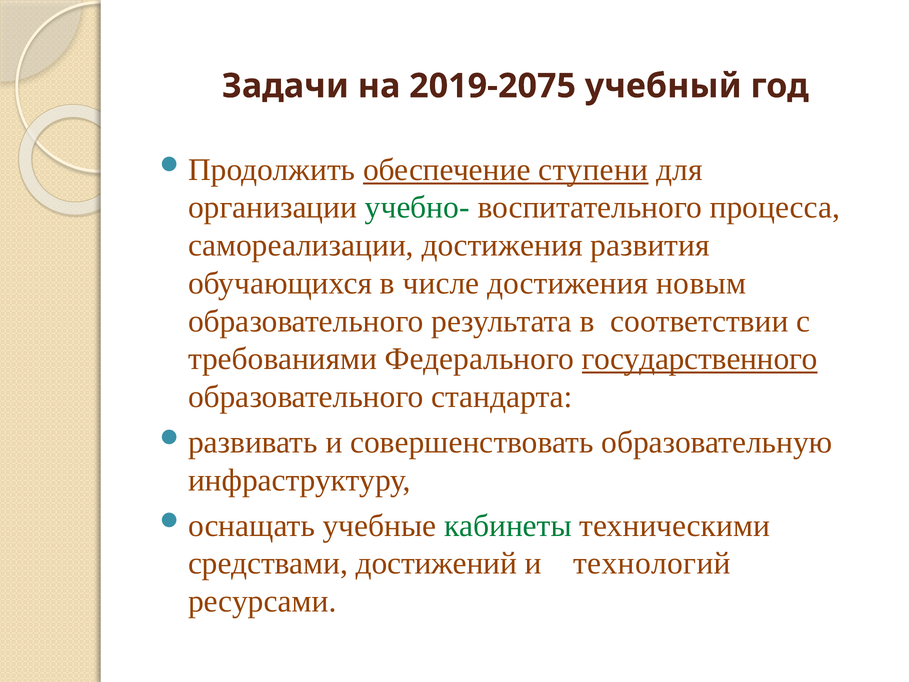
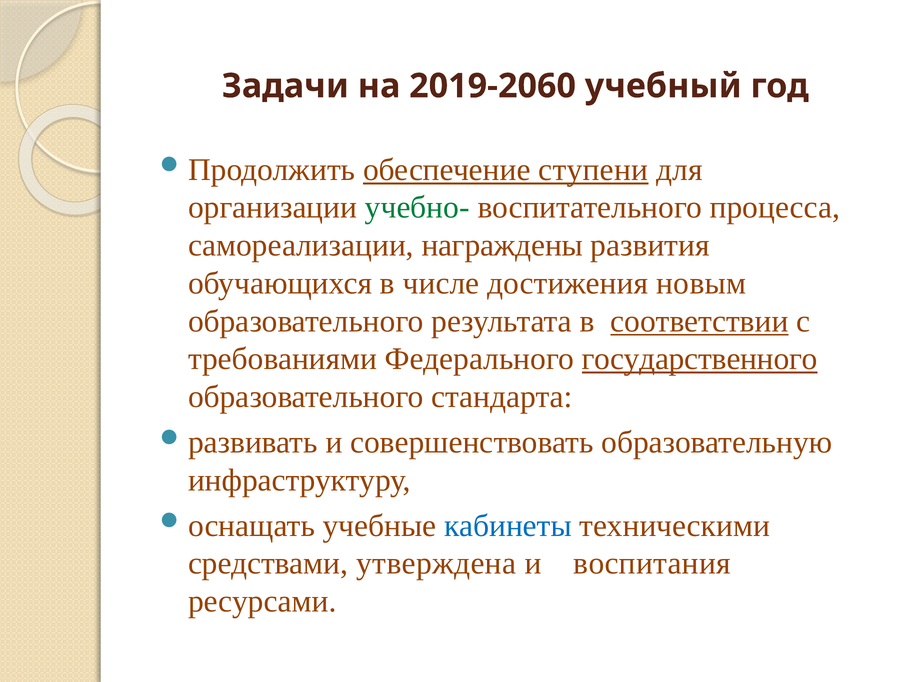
2019-2075: 2019-2075 -> 2019-2060
самореализации достижения: достижения -> награждены
соответствии underline: none -> present
кабинеты colour: green -> blue
достижений: достижений -> утверждена
технологий: технологий -> воспитания
